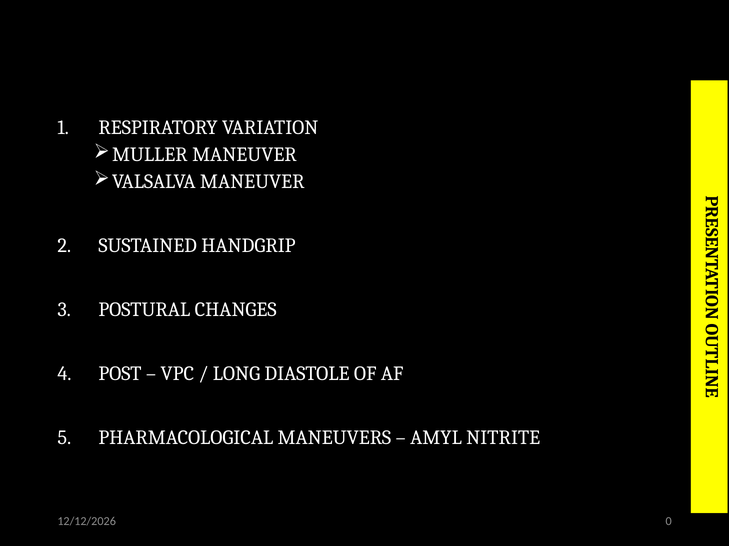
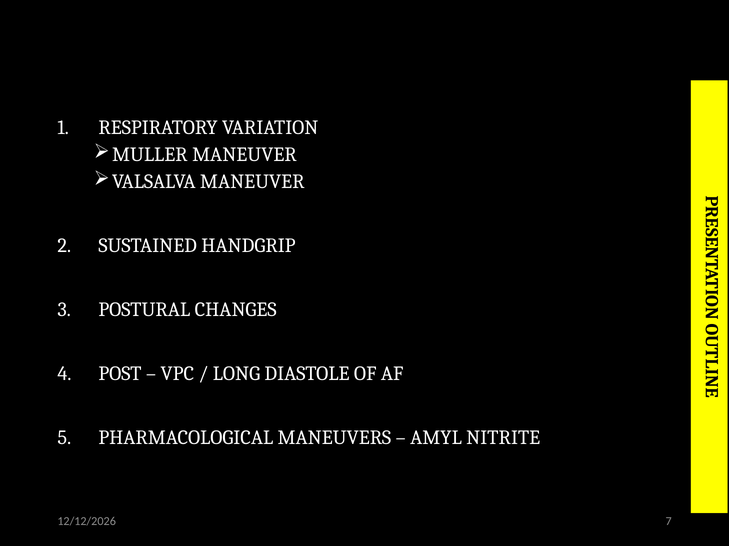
0: 0 -> 7
